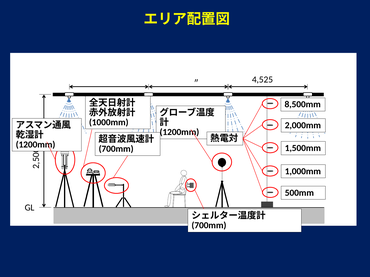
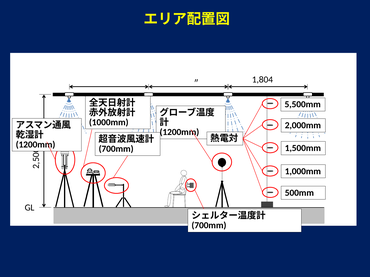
4,525: 4,525 -> 1,804
8,500mm: 8,500mm -> 5,500mm
